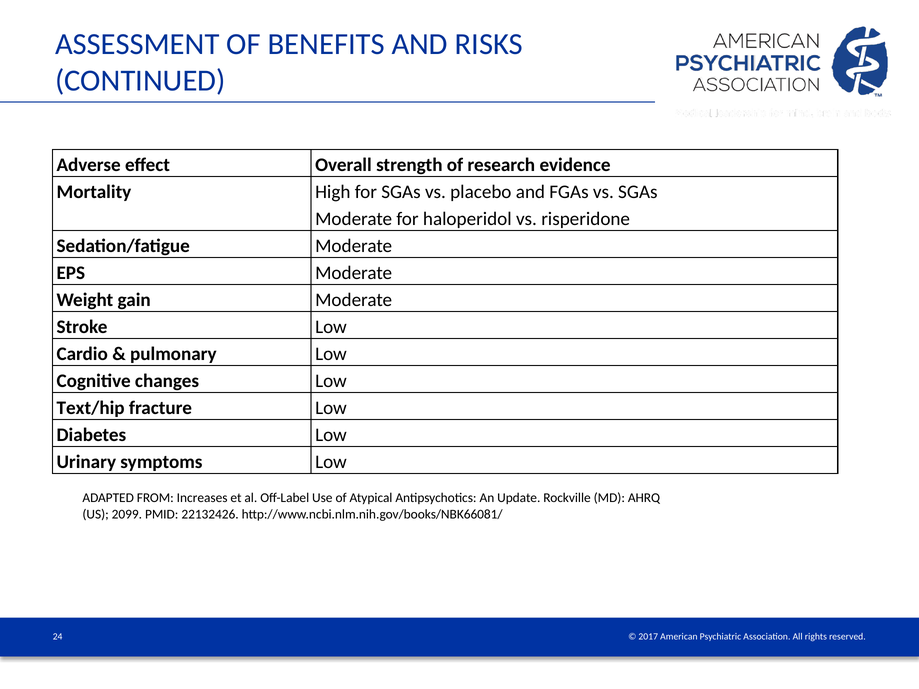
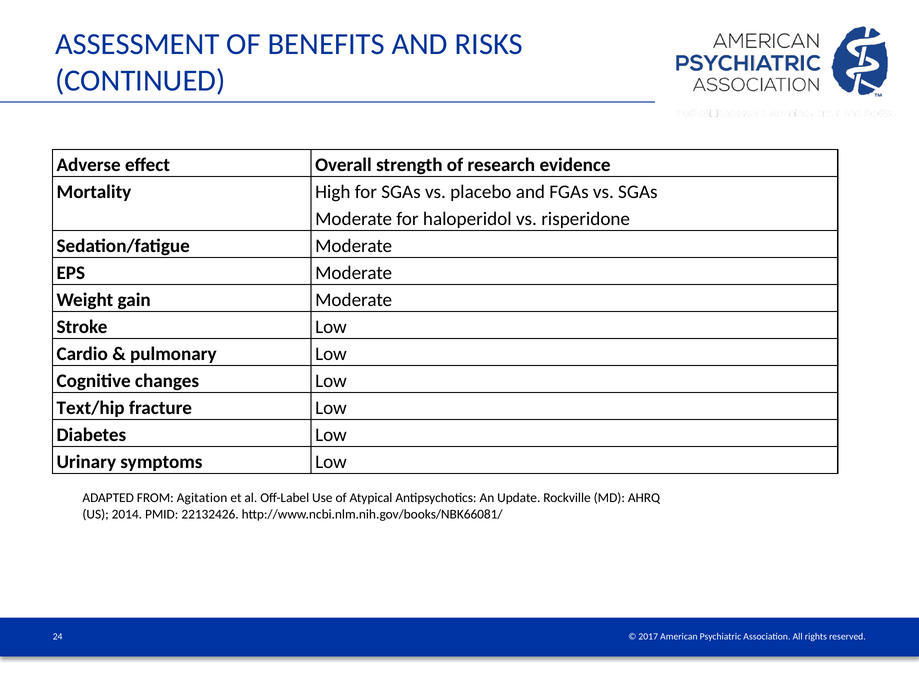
Increases: Increases -> Agitation
2099: 2099 -> 2014
